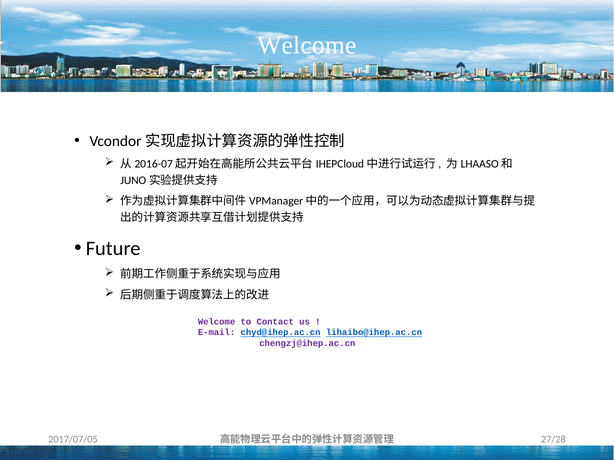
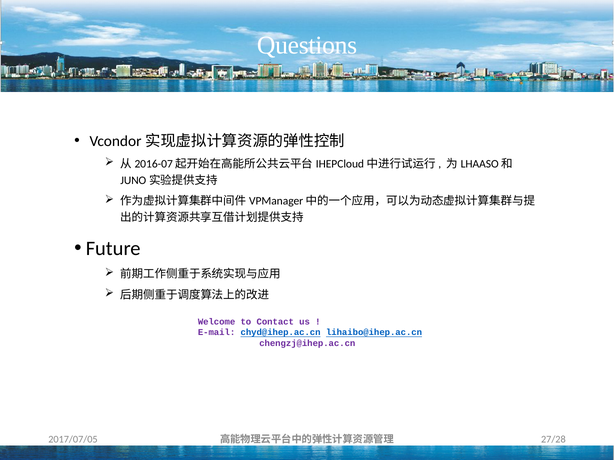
Welcome at (307, 45): Welcome -> Questions
